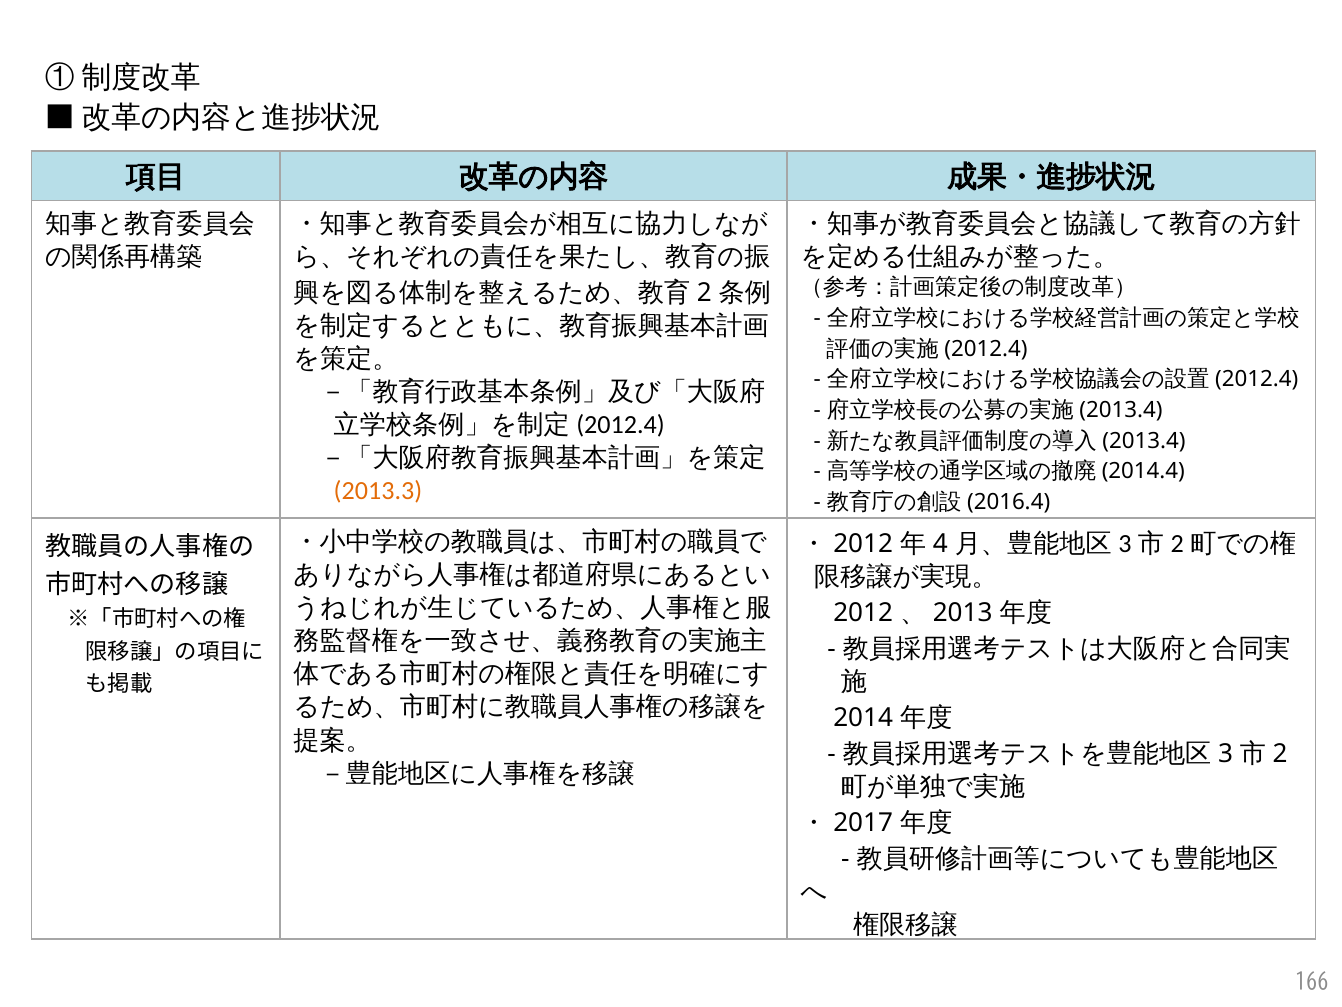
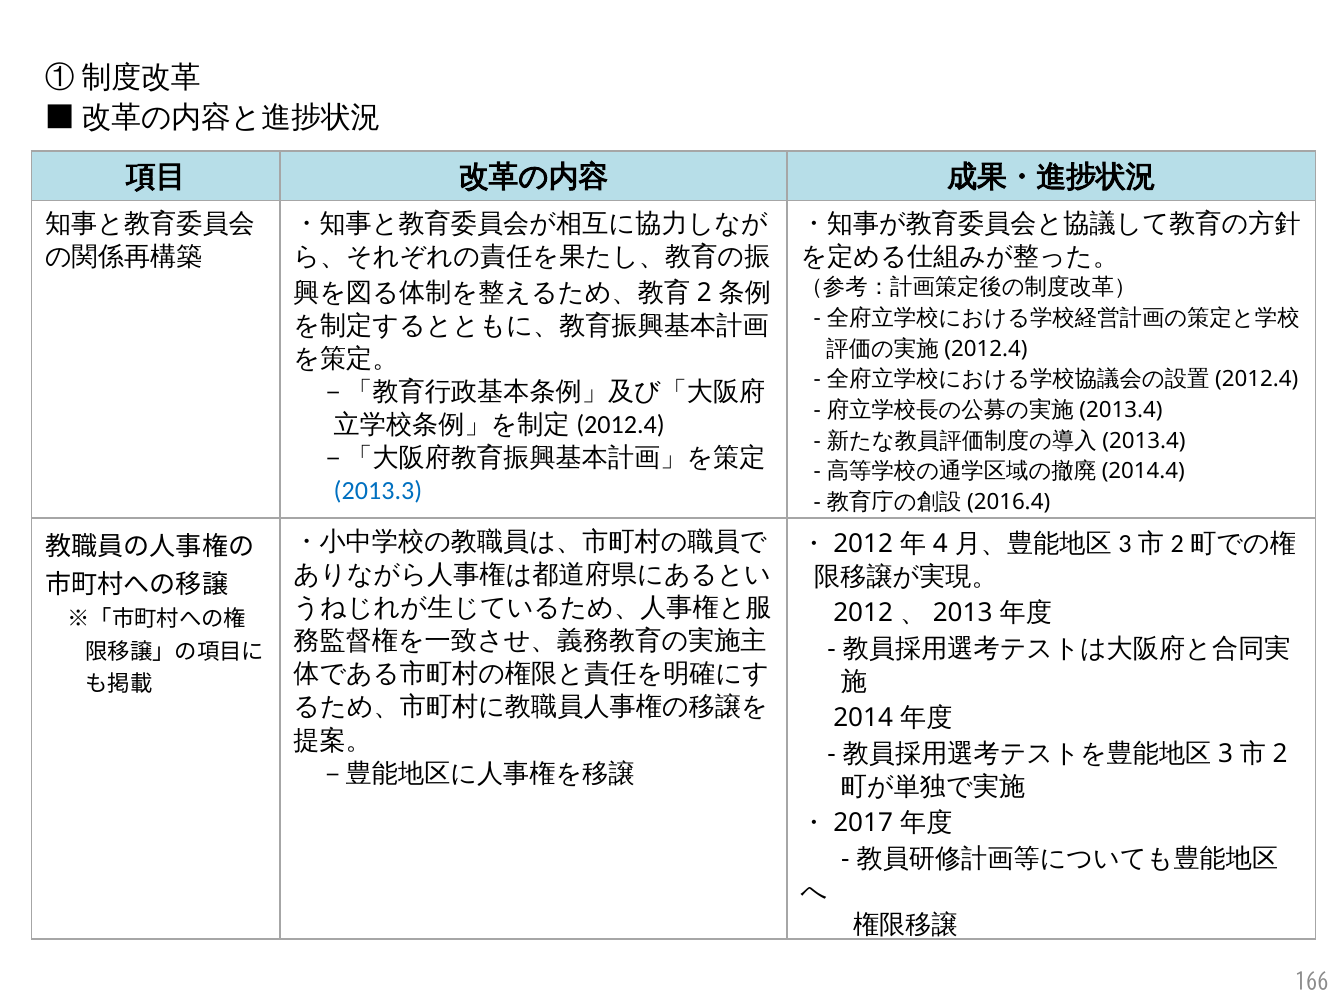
2013.3 colour: orange -> blue
